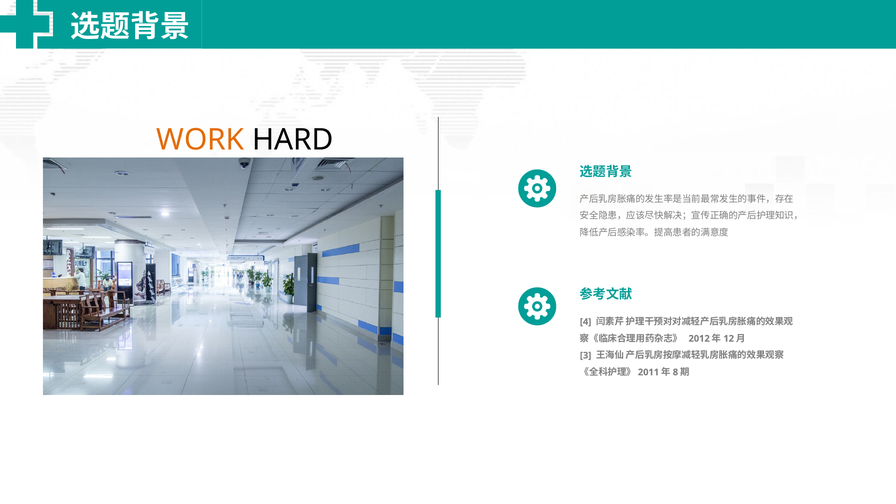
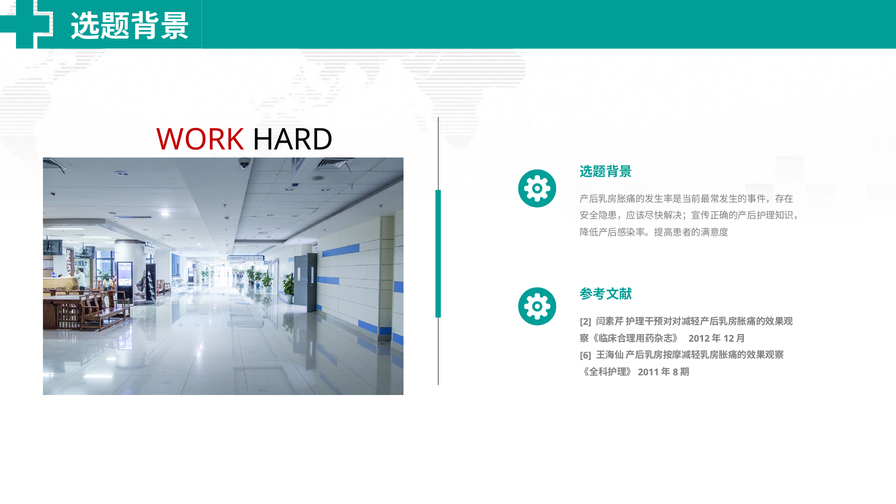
WORK colour: orange -> red
4: 4 -> 2
3: 3 -> 6
